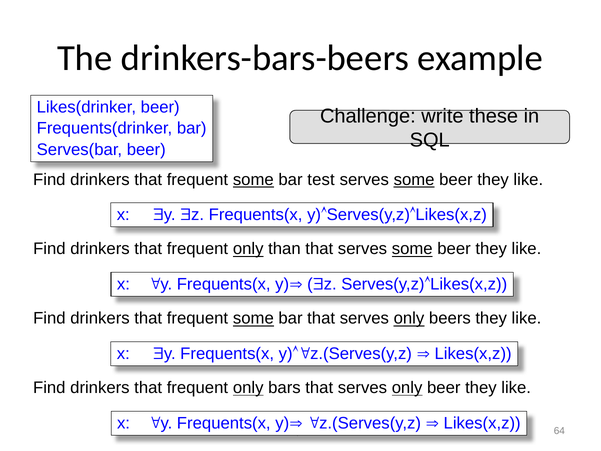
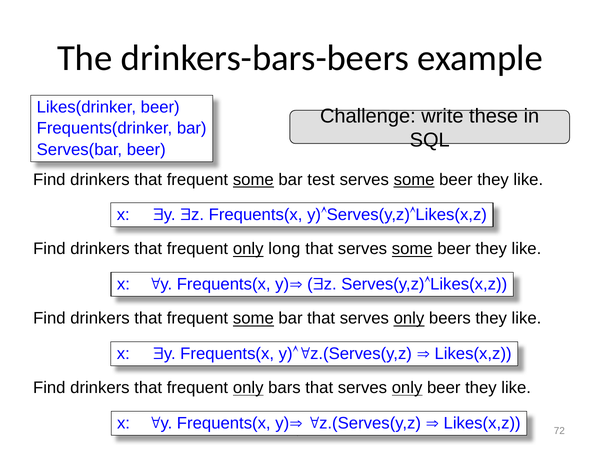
than: than -> long
64: 64 -> 72
